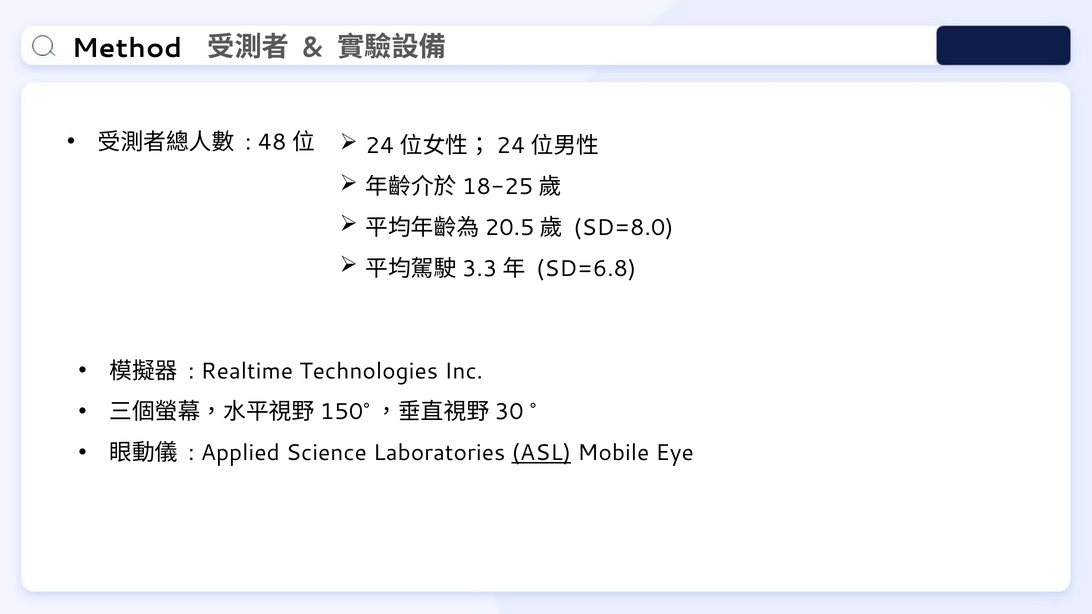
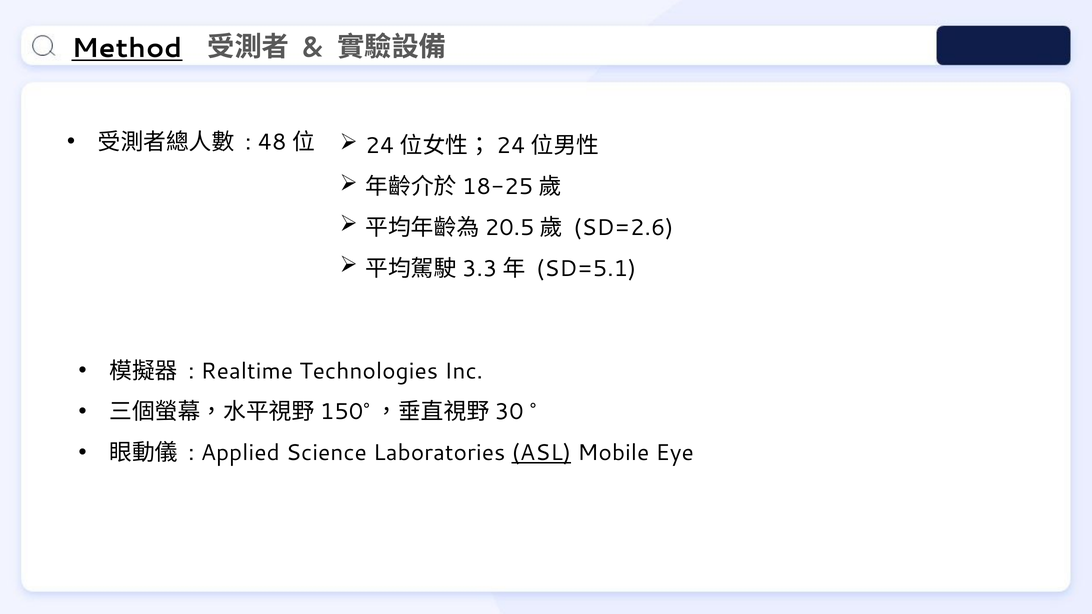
Method underline: none -> present
SD=8.0: SD=8.0 -> SD=2.6
SD=6.8: SD=6.8 -> SD=5.1
